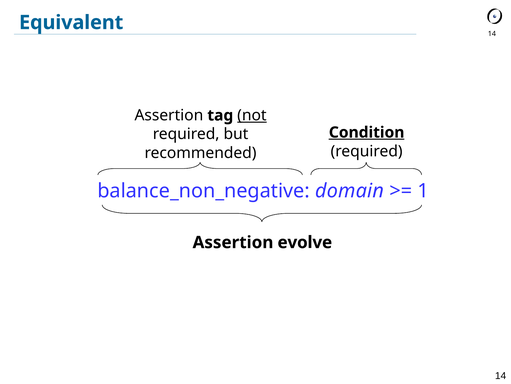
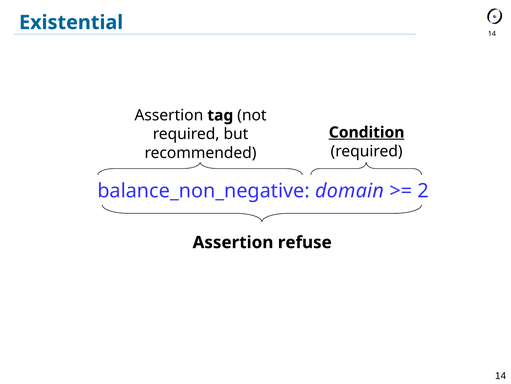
Equivalent: Equivalent -> Existential
not underline: present -> none
1: 1 -> 2
evolve: evolve -> refuse
